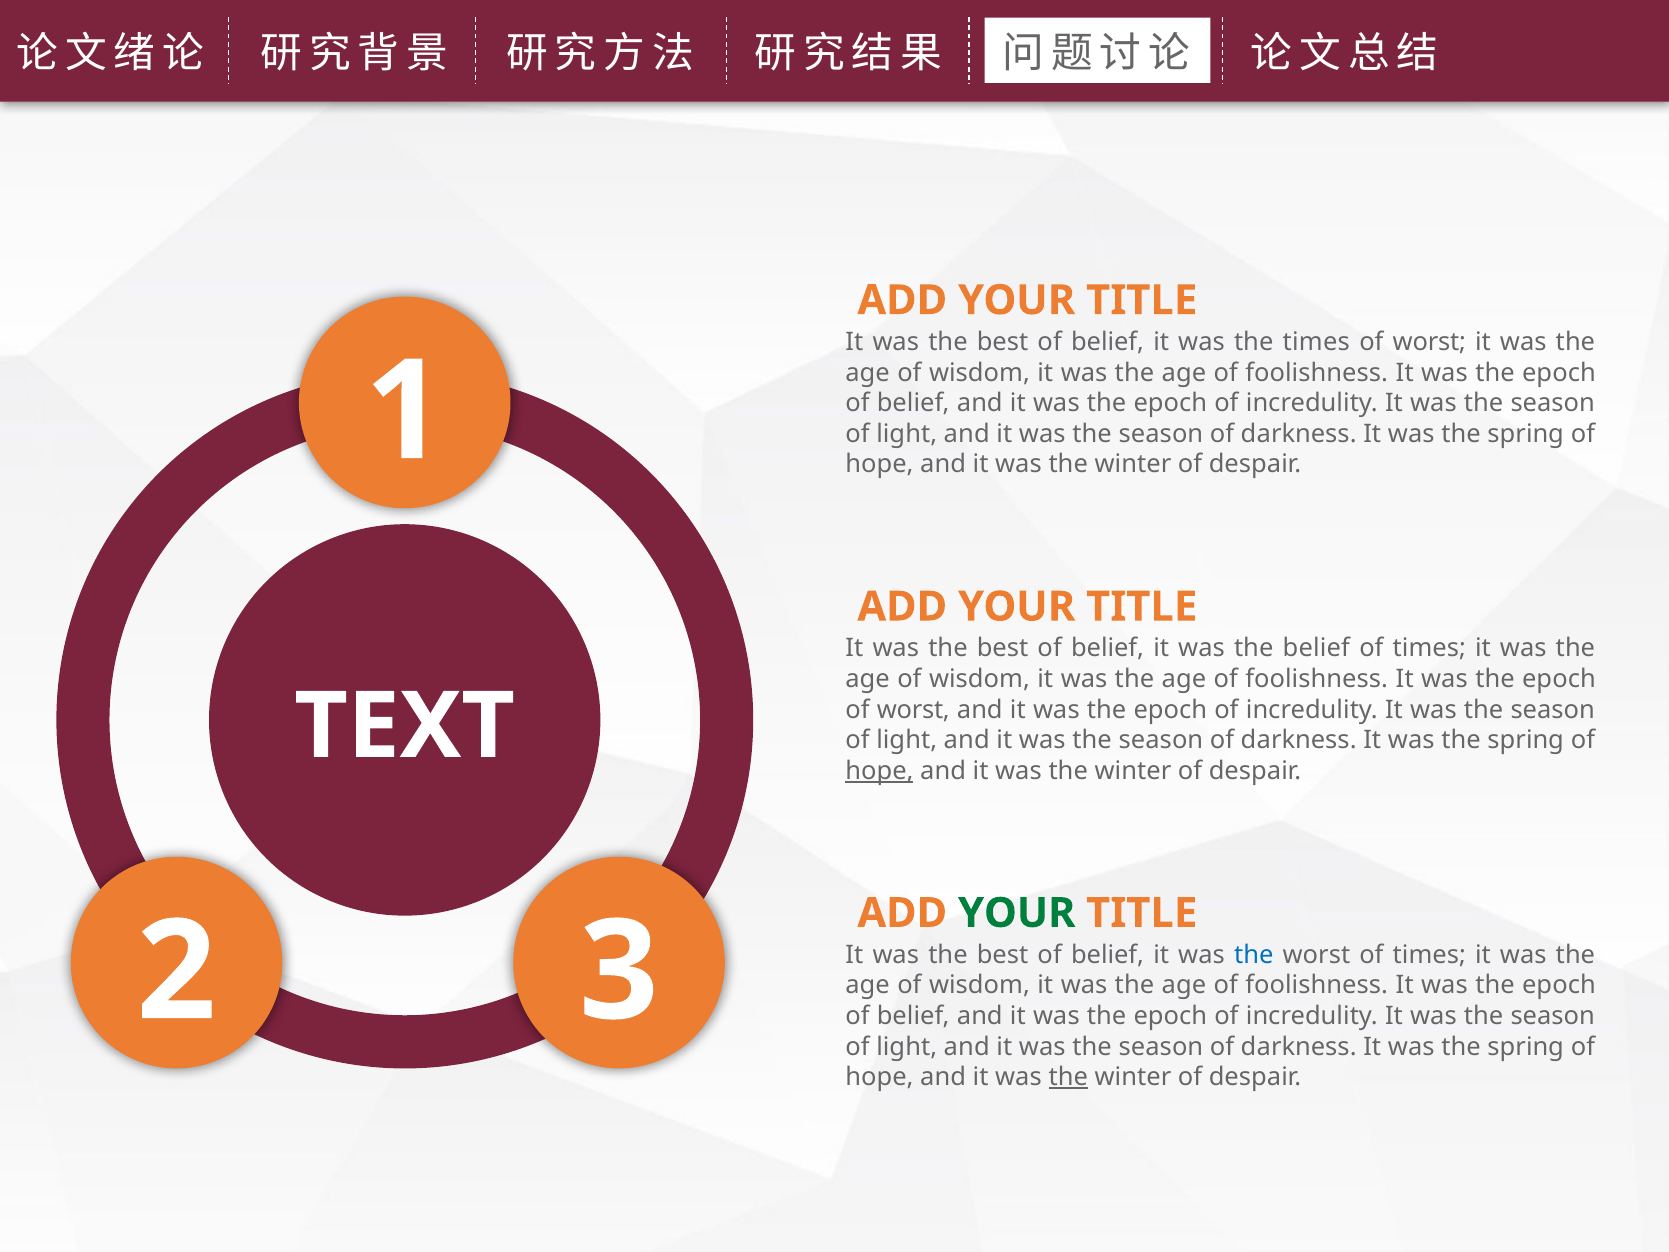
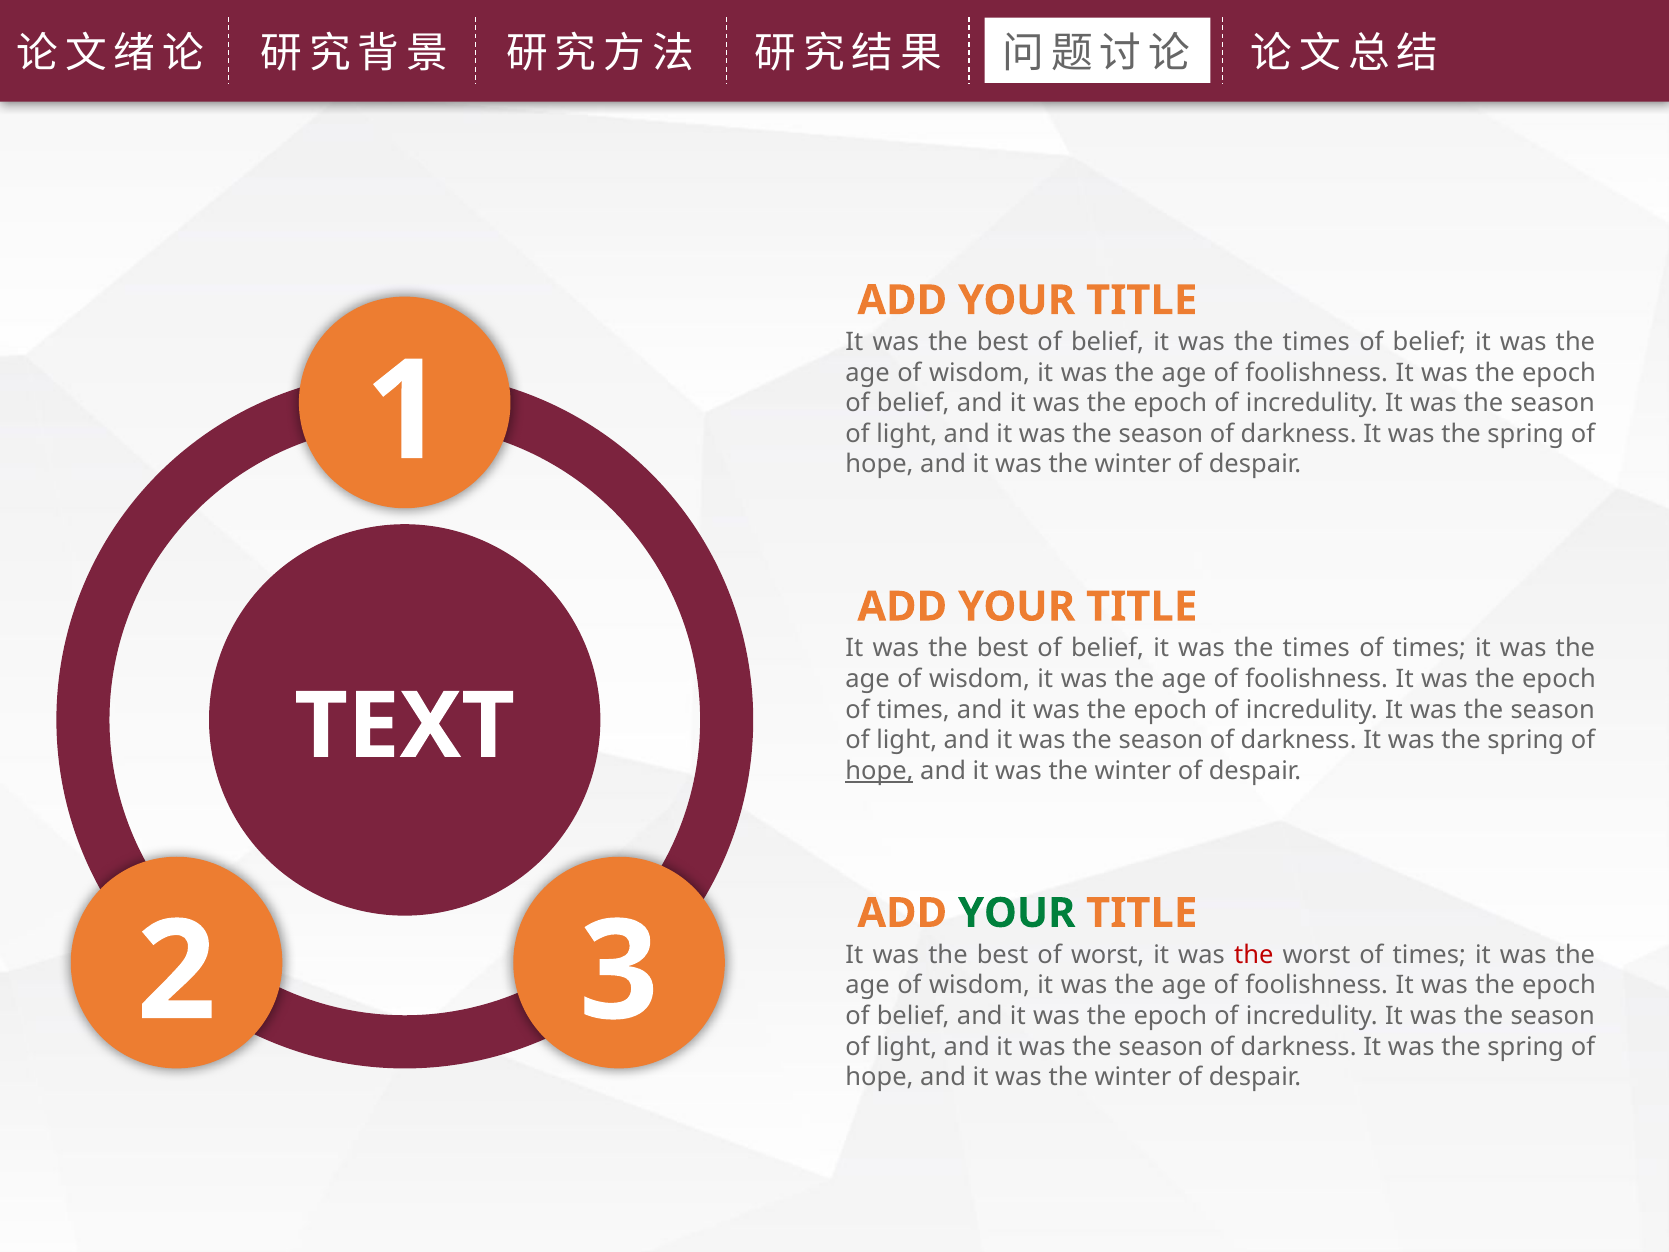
worst at (1429, 342): worst -> belief
belief at (1316, 648): belief -> times
worst at (913, 710): worst -> times
belief at (1108, 955): belief -> worst
the at (1254, 955) colour: blue -> red
the at (1068, 1077) underline: present -> none
